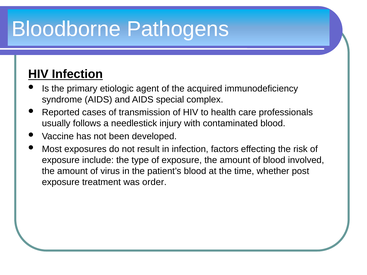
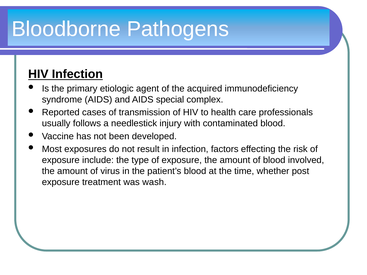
order: order -> wash
